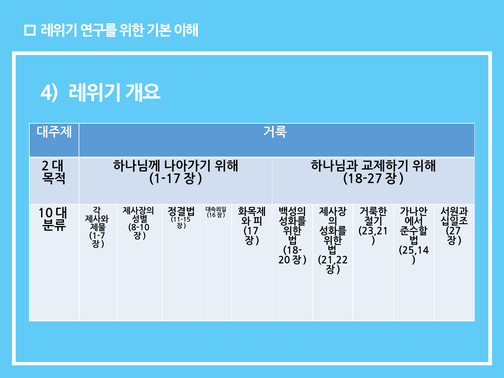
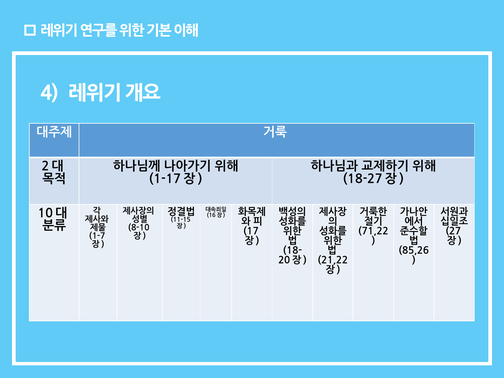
23,21: 23,21 -> 71,22
25,14: 25,14 -> 85,26
